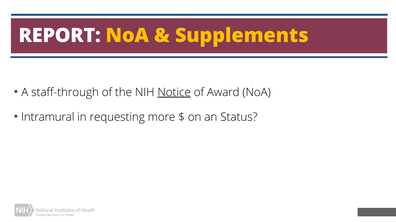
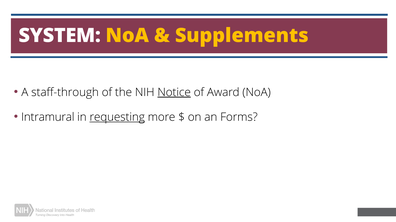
REPORT: REPORT -> SYSTEM
requesting underline: none -> present
Status: Status -> Forms
